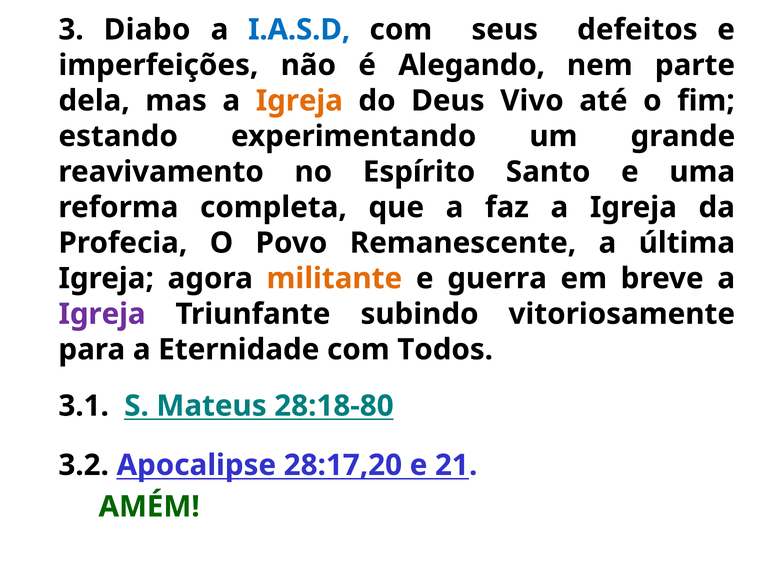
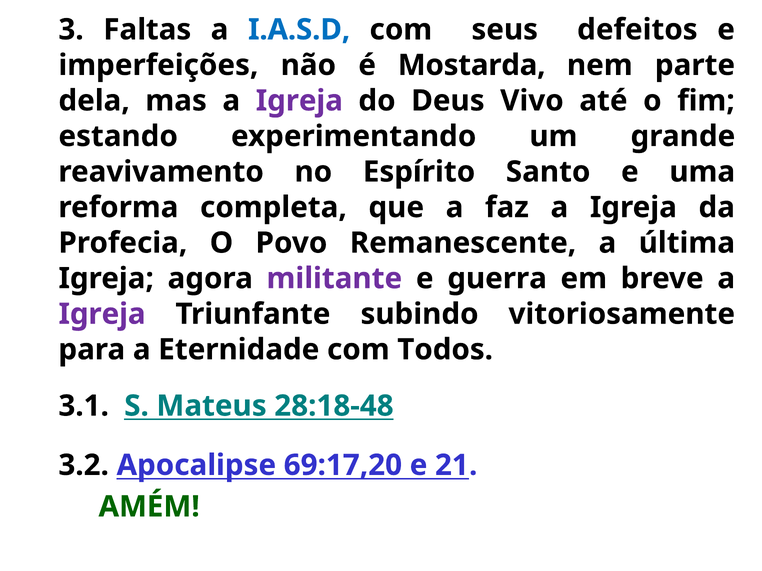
Diabo: Diabo -> Faltas
Alegando: Alegando -> Mostarda
Igreja at (299, 101) colour: orange -> purple
militante colour: orange -> purple
28:18-80: 28:18-80 -> 28:18-48
28:17,20: 28:17,20 -> 69:17,20
